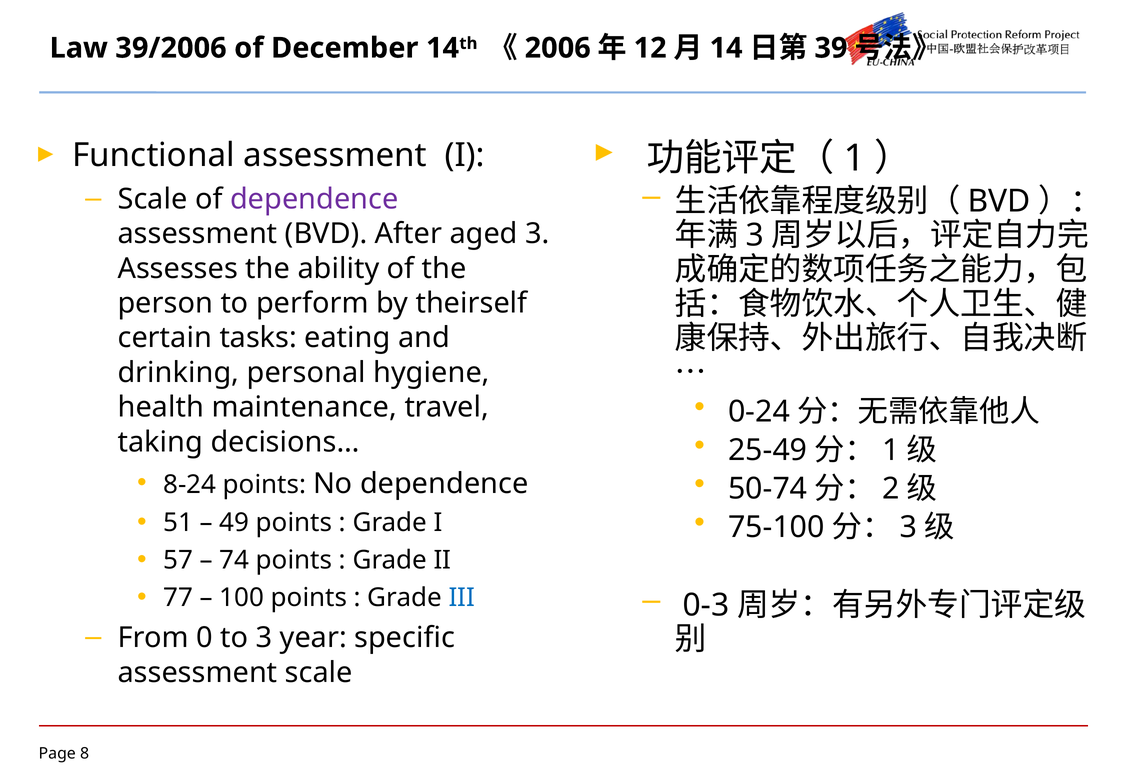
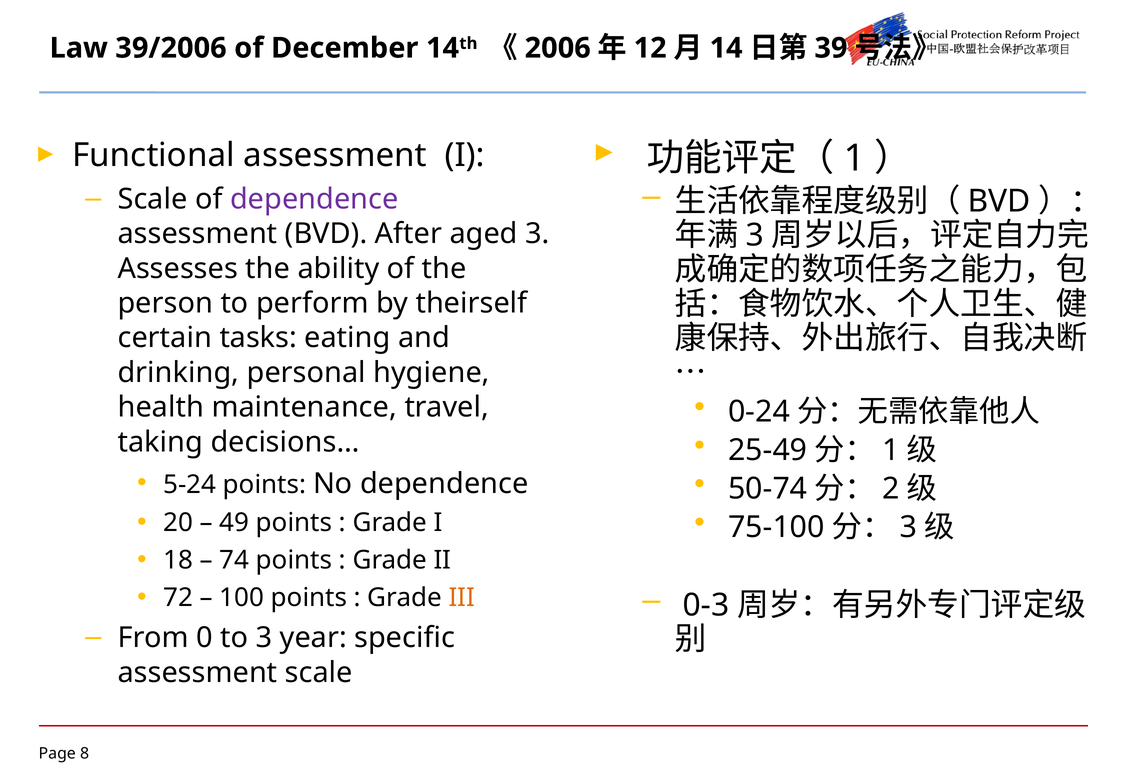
8-24: 8-24 -> 5-24
51: 51 -> 20
57: 57 -> 18
77: 77 -> 72
III colour: blue -> orange
